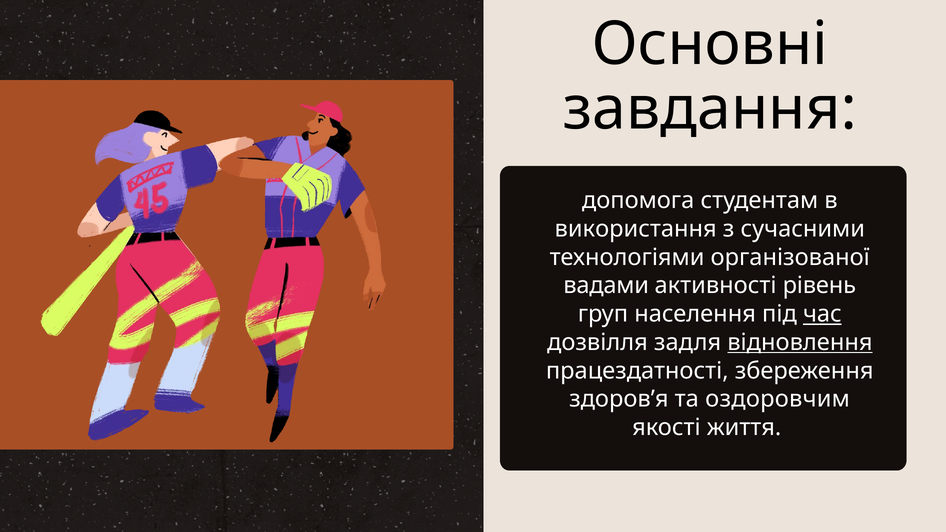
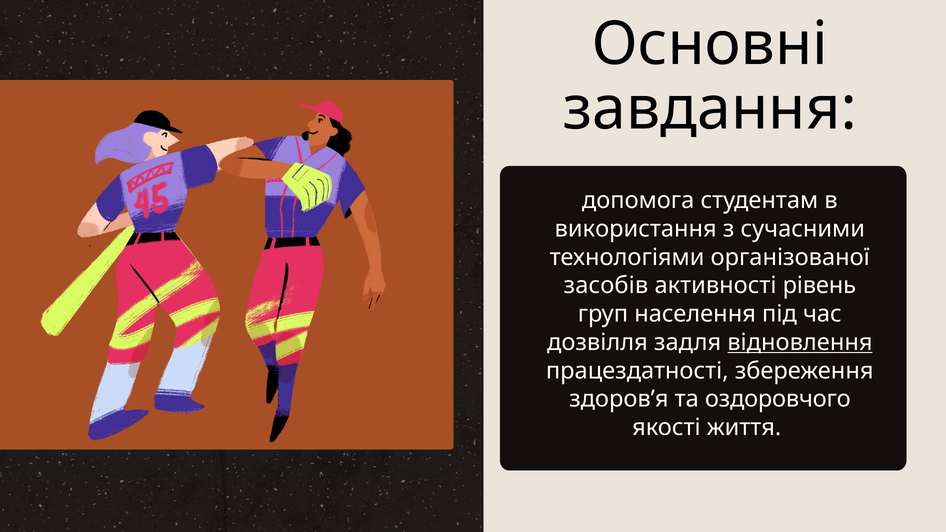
вадами: вадами -> засобів
час underline: present -> none
оздоровчим: оздоровчим -> оздоровчого
